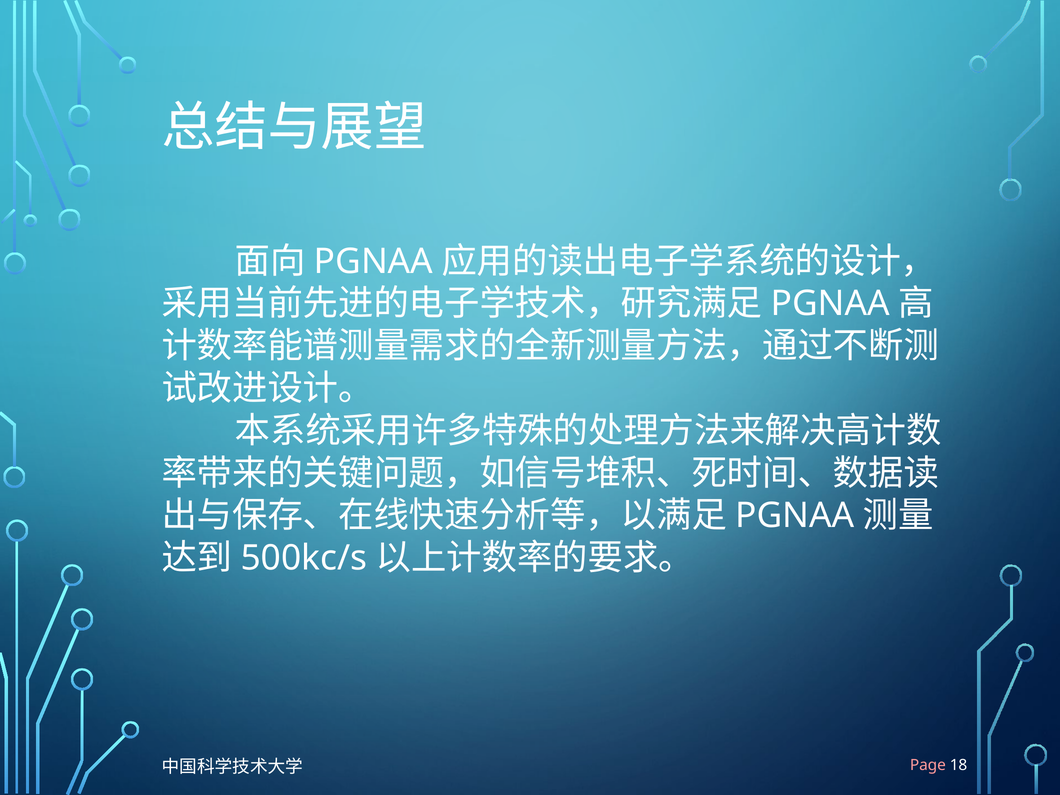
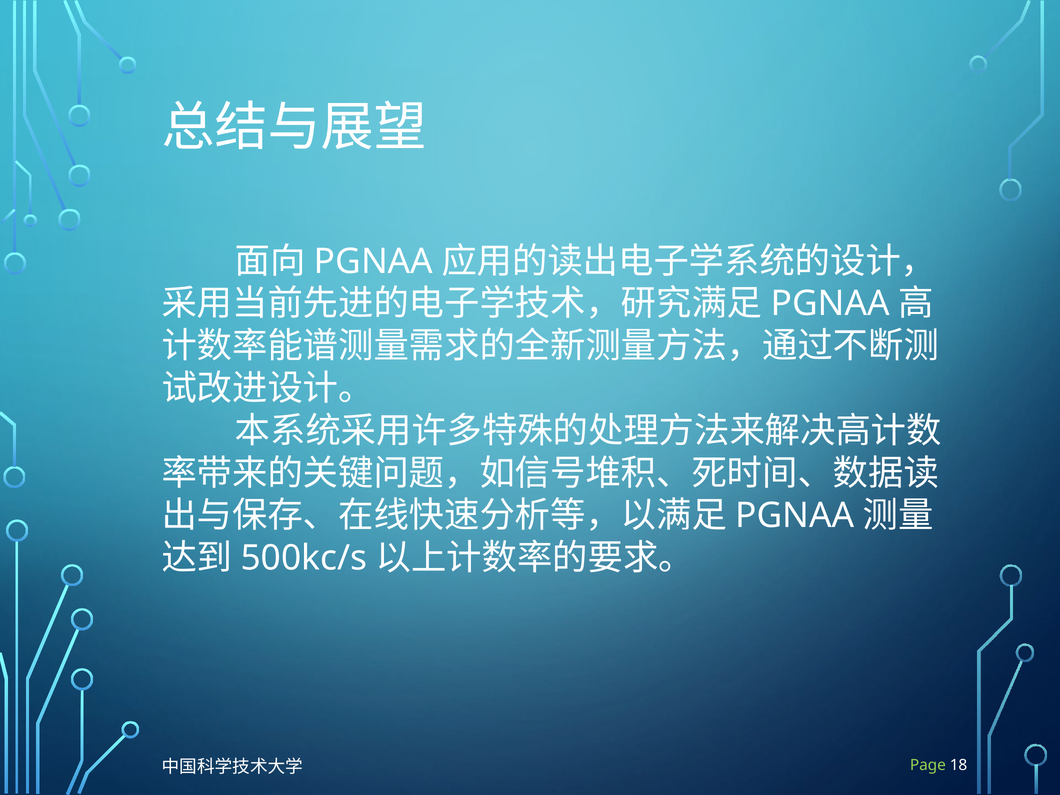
Page colour: pink -> light green
